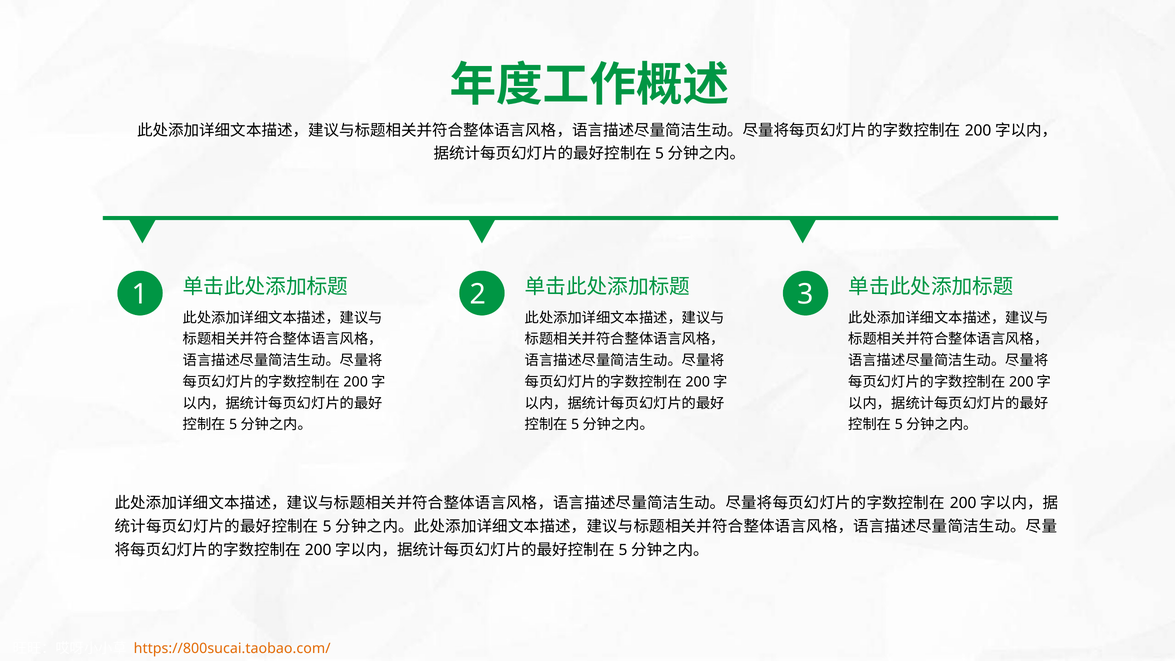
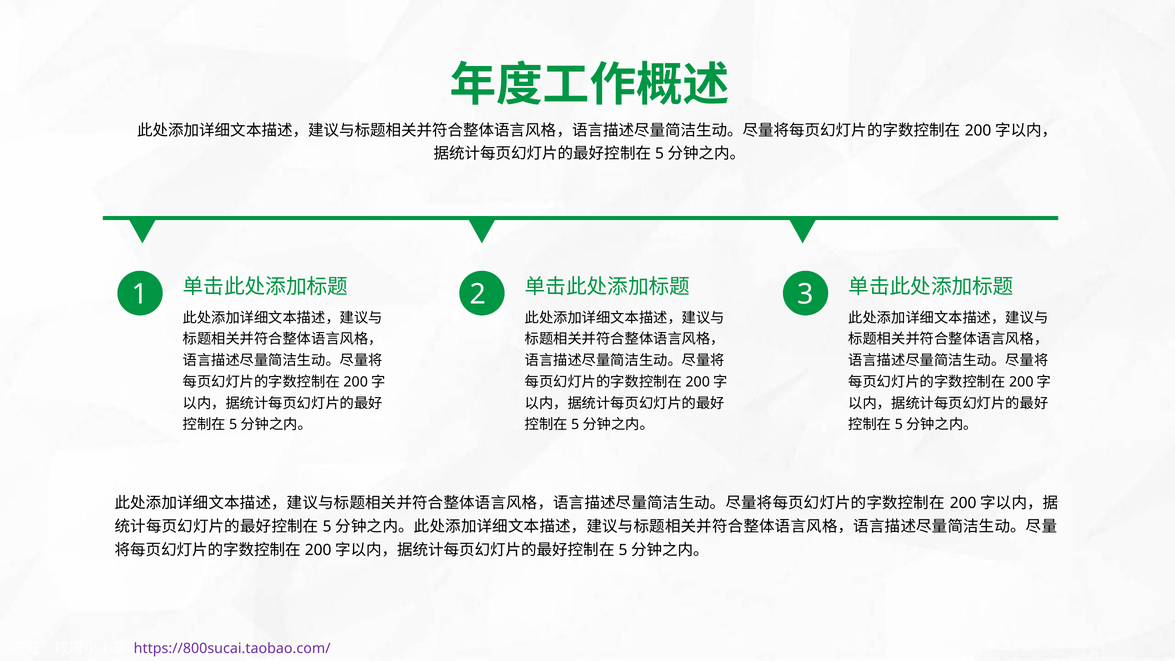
https://800sucai.taobao.com/ colour: orange -> purple
